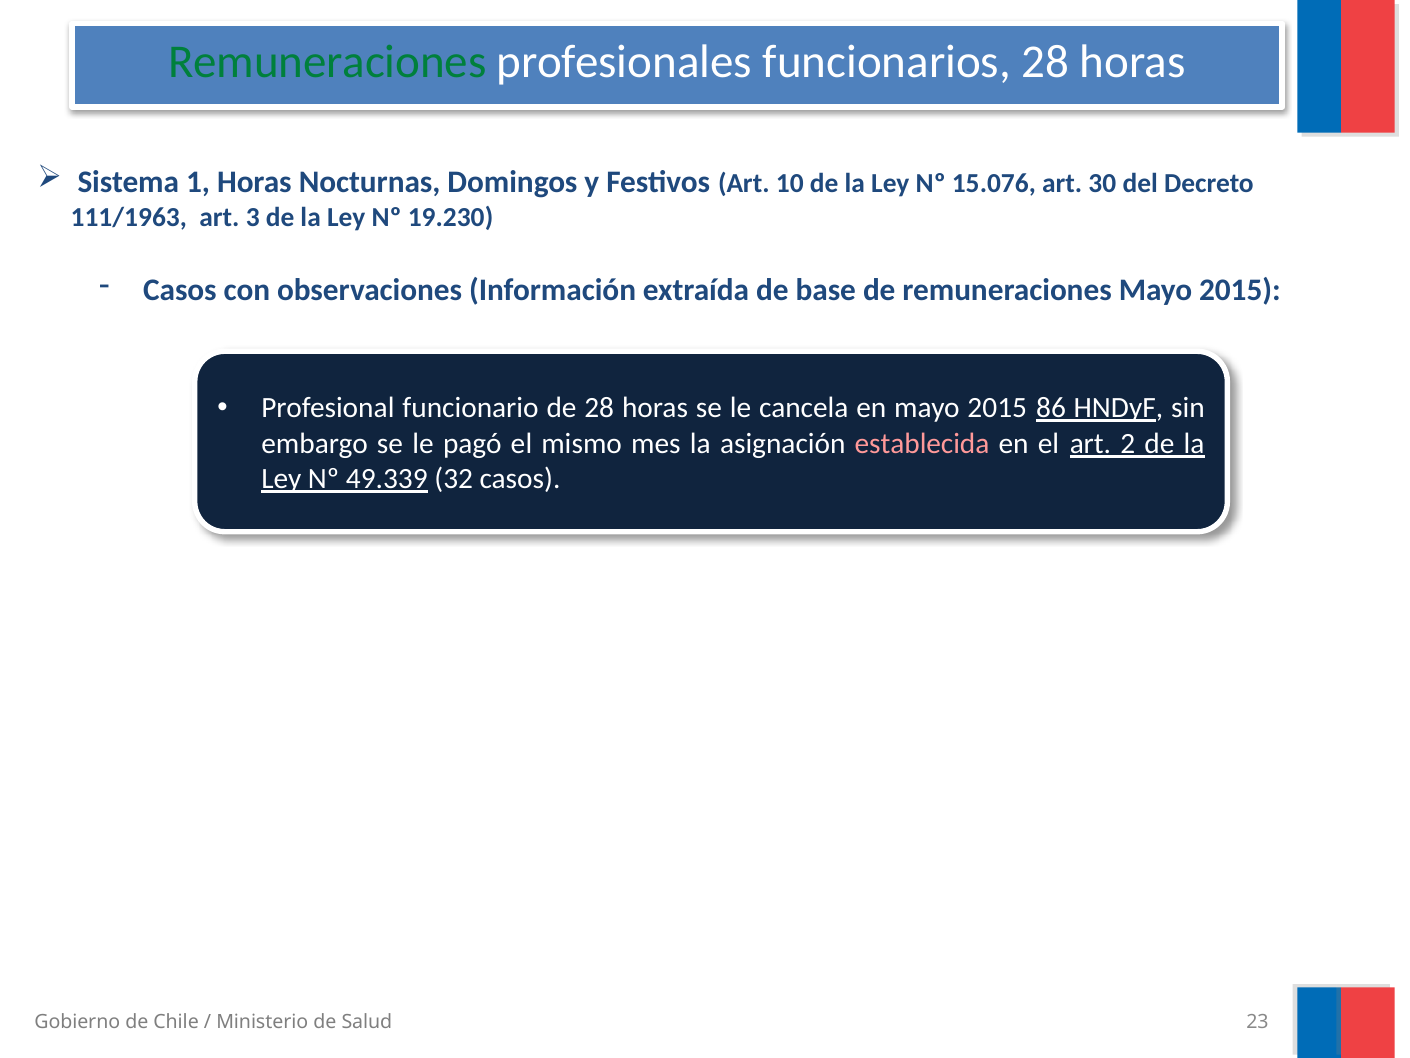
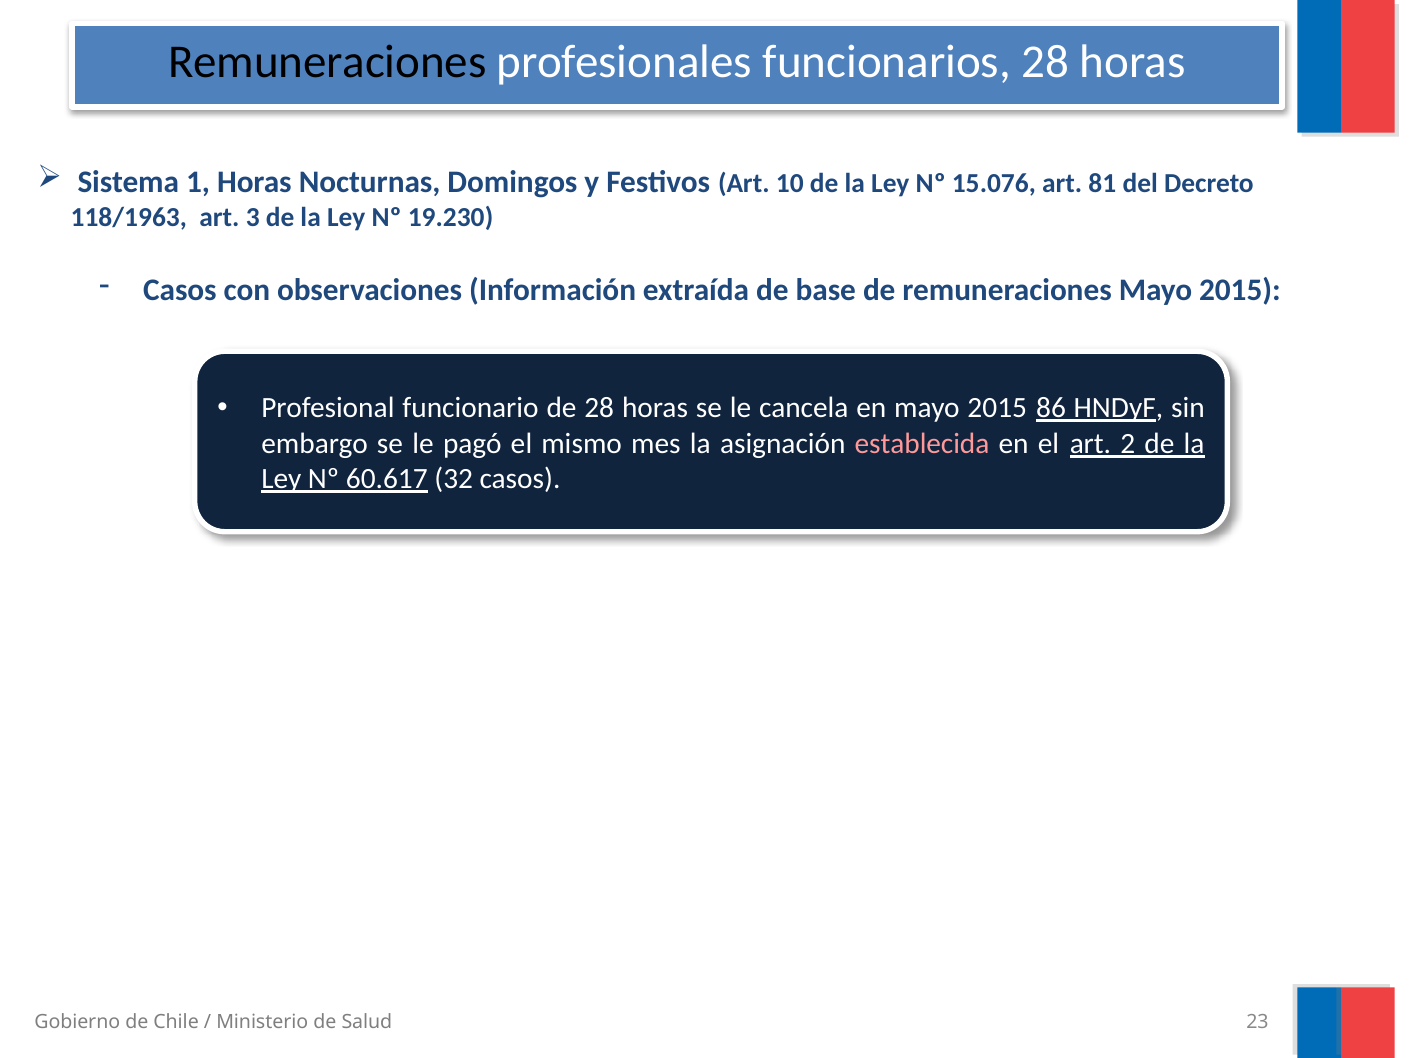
Remuneraciones at (327, 62) colour: green -> black
30: 30 -> 81
111/1963: 111/1963 -> 118/1963
49.339: 49.339 -> 60.617
